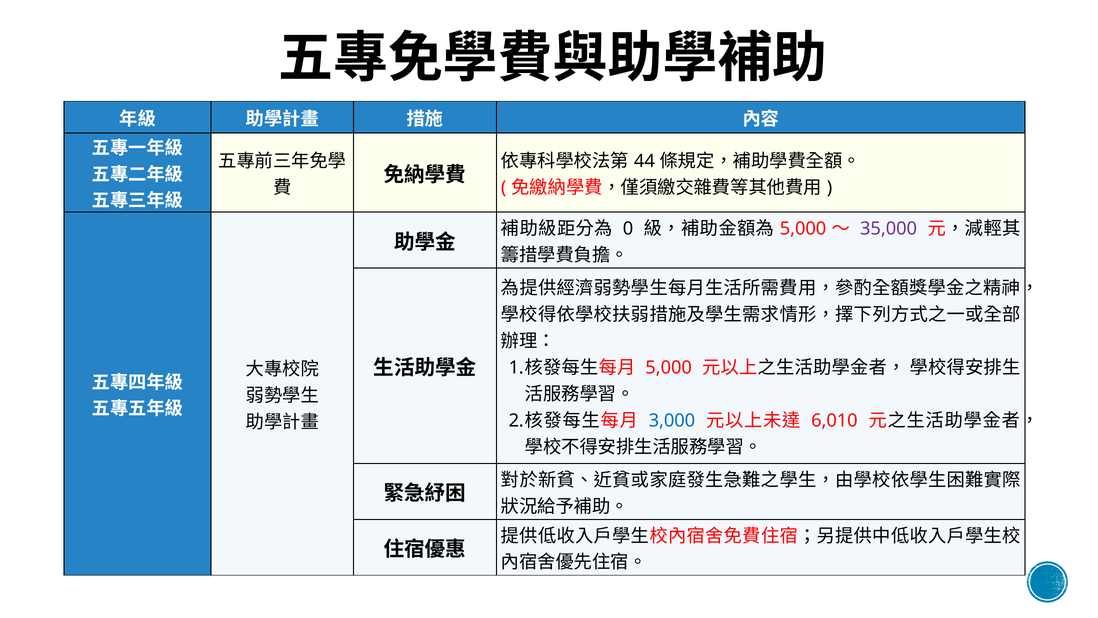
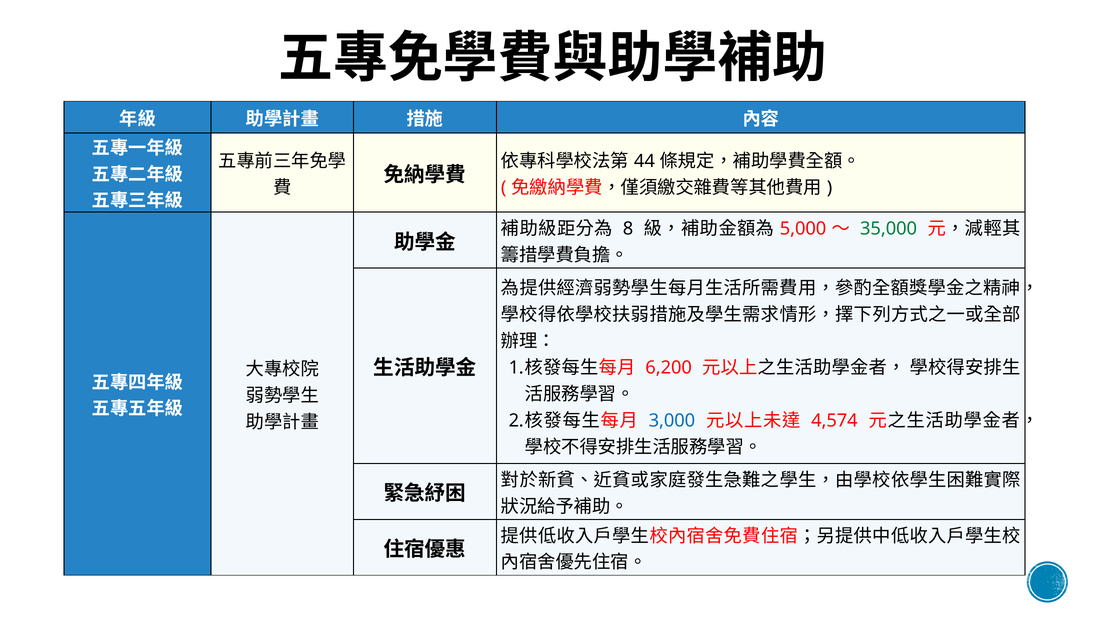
0: 0 -> 8
35,000 colour: purple -> green
5,000 at (669, 367): 5,000 -> 6,200
6,010: 6,010 -> 4,574
